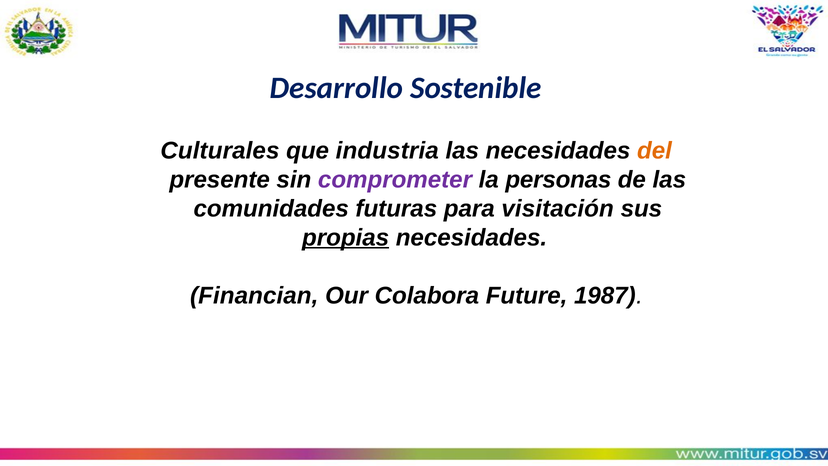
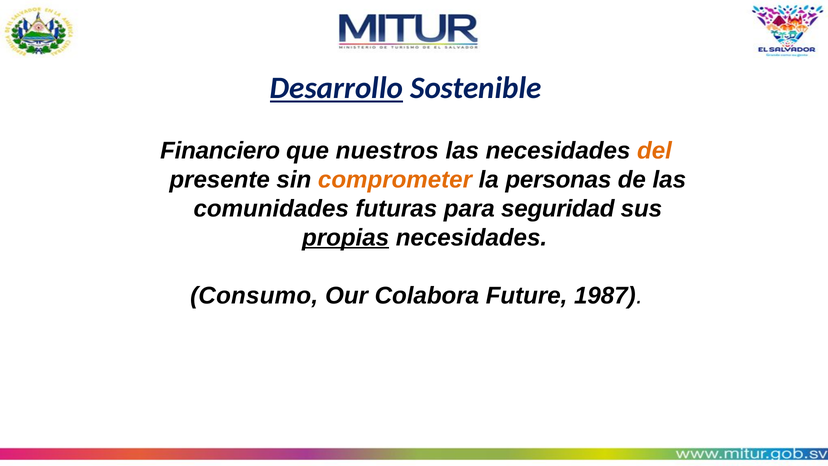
Desarrollo underline: none -> present
Culturales: Culturales -> Financiero
industria: industria -> nuestros
comprometer colour: purple -> orange
visitación: visitación -> seguridad
Financian: Financian -> Consumo
